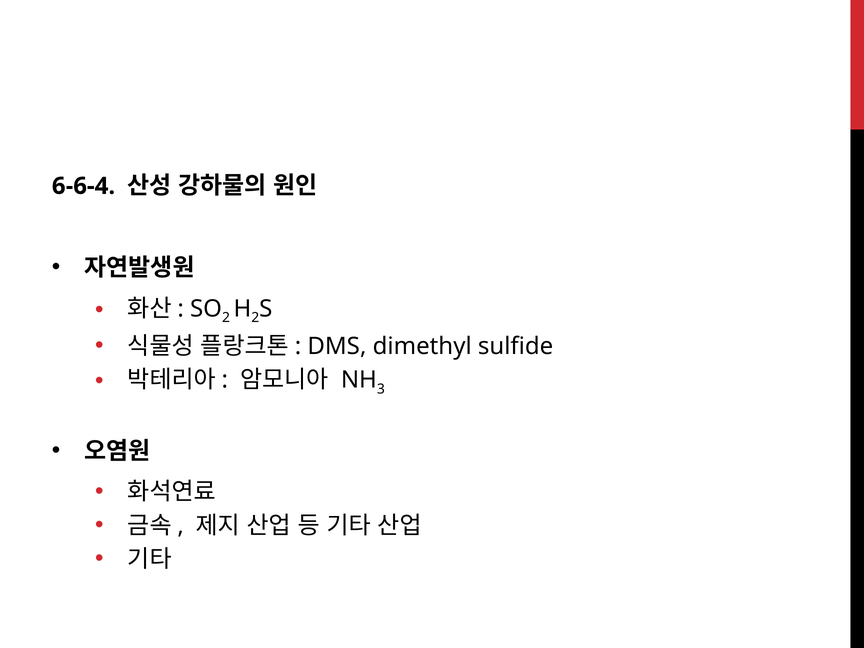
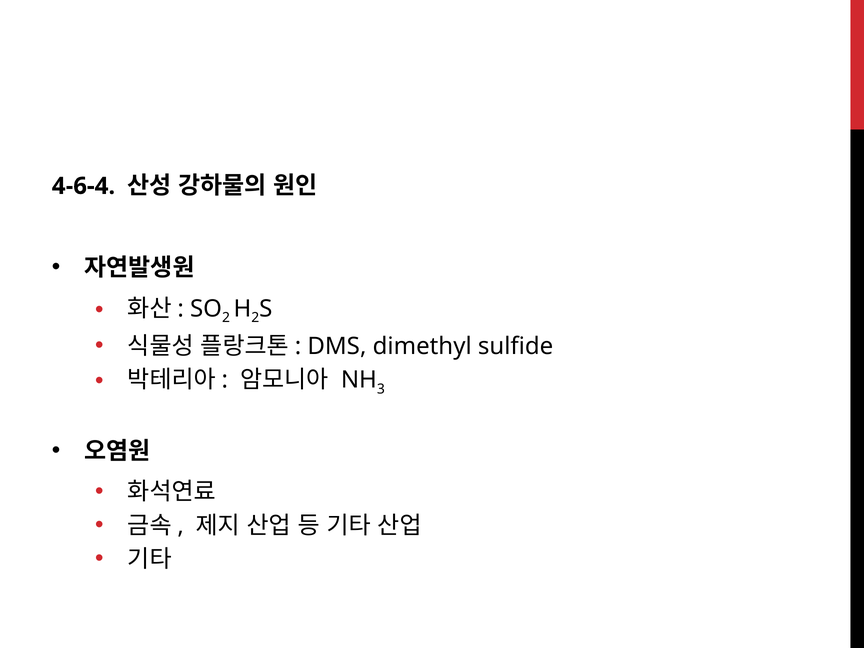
6-6-4: 6-6-4 -> 4-6-4
